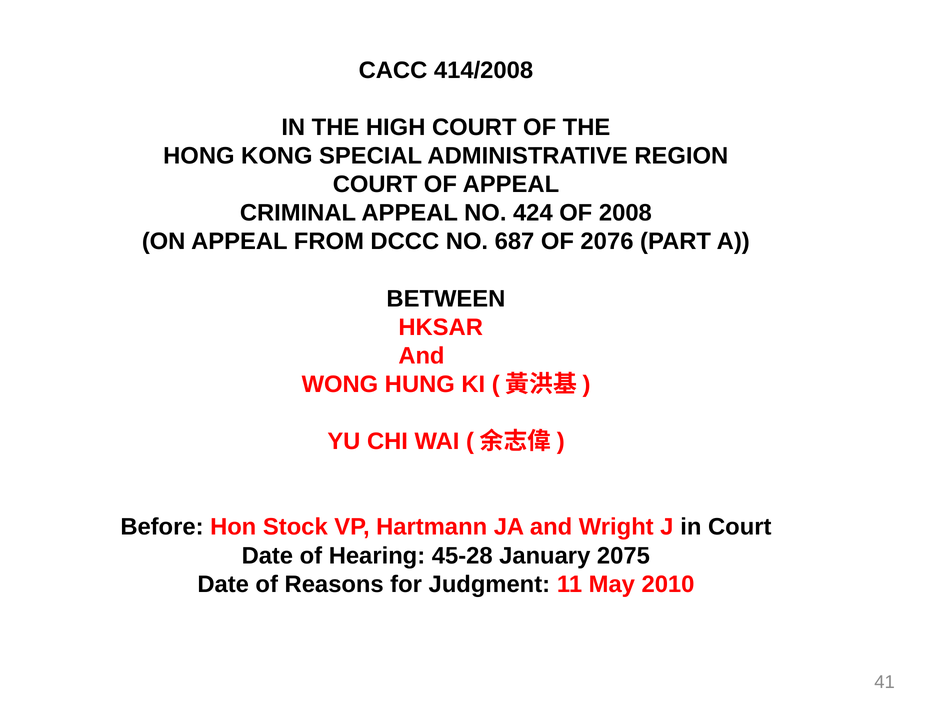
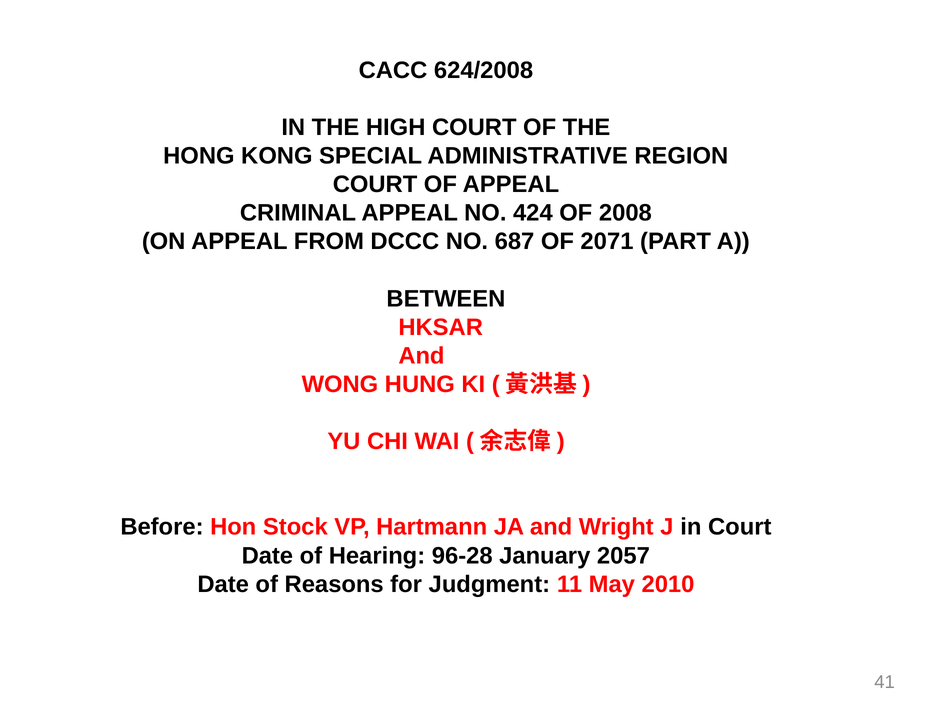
414/2008: 414/2008 -> 624/2008
2076: 2076 -> 2071
45-28: 45-28 -> 96-28
2075: 2075 -> 2057
